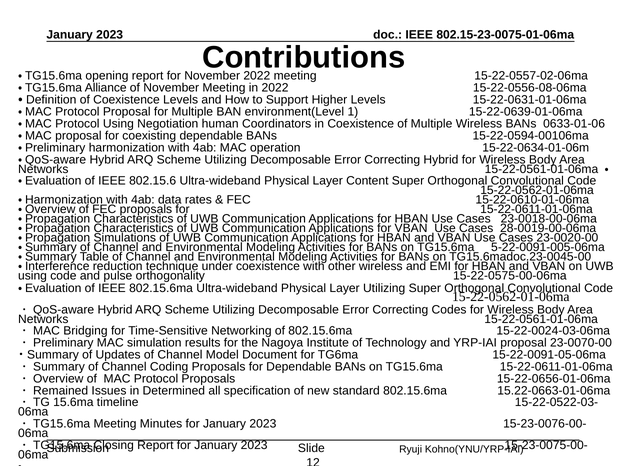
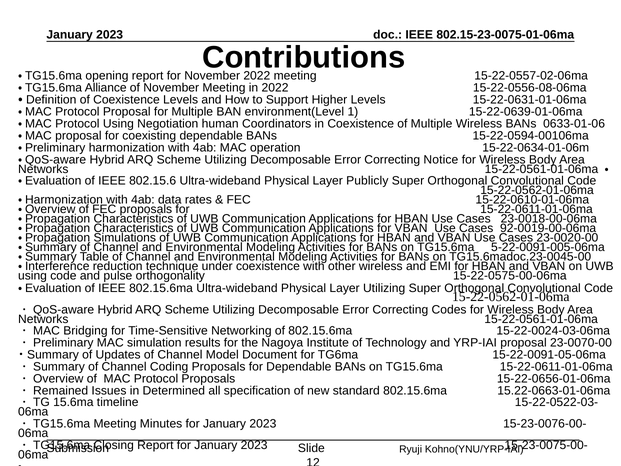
Correcting Hybrid: Hybrid -> Notice
Content: Content -> Publicly
28-0019-00-06ma: 28-0019-00-06ma -> 92-0019-00-06ma
